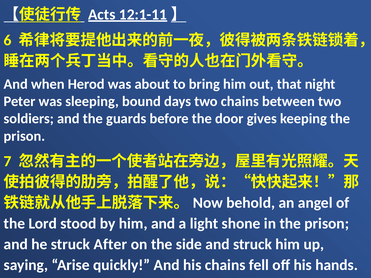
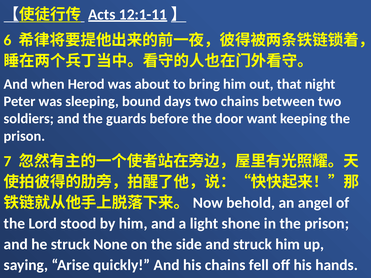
gives: gives -> want
After: After -> None
